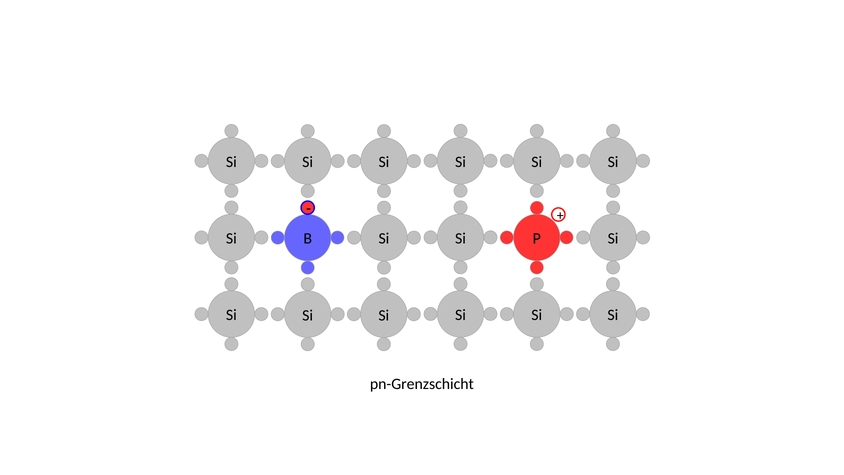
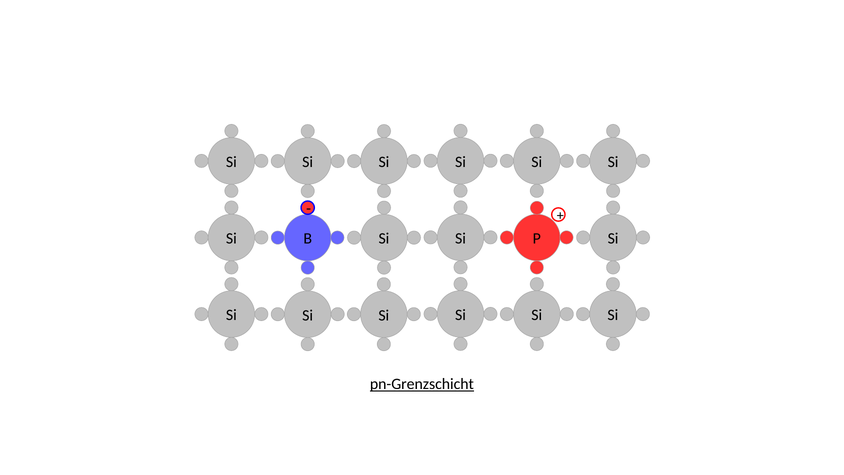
pn-Grenzschicht underline: none -> present
